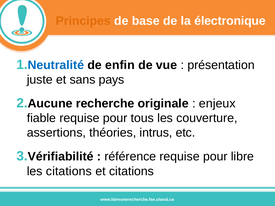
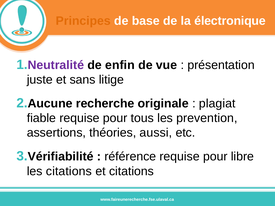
Neutralité colour: blue -> purple
pays: pays -> litige
enjeux: enjeux -> plagiat
couverture: couverture -> prevention
intrus: intrus -> aussi
